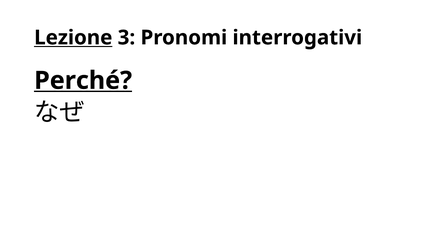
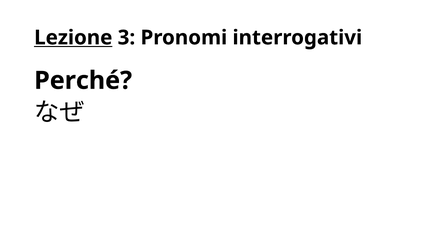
Perché underline: present -> none
